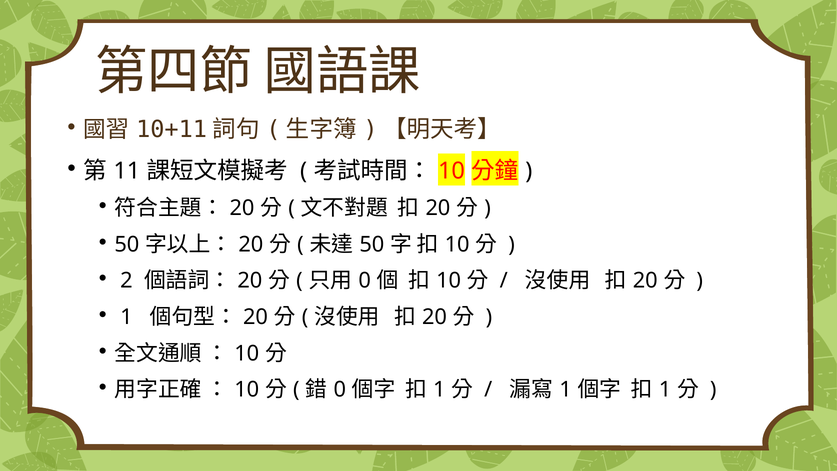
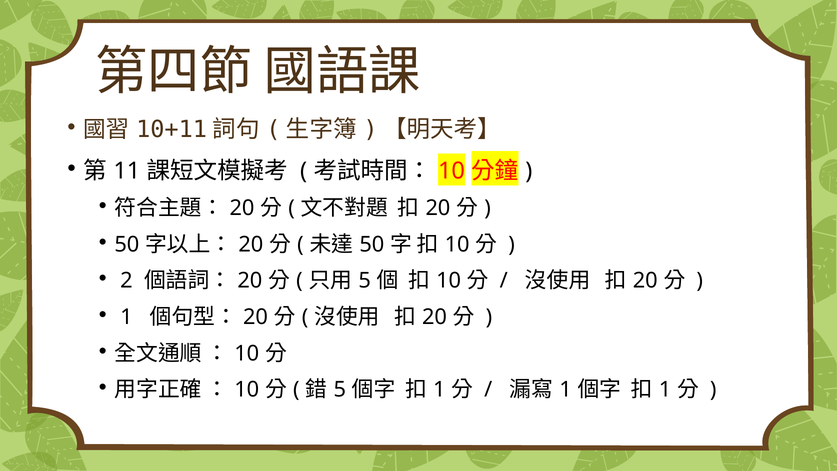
0 at (365, 281): 0 -> 5
0 at (340, 389): 0 -> 5
